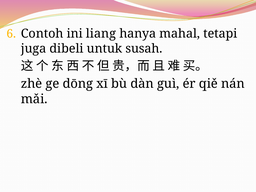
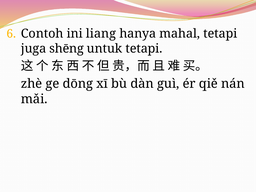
dibeli: dibeli -> shēng
untuk susah: susah -> tetapi
